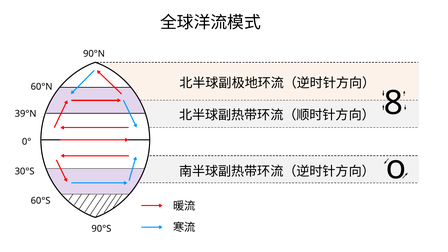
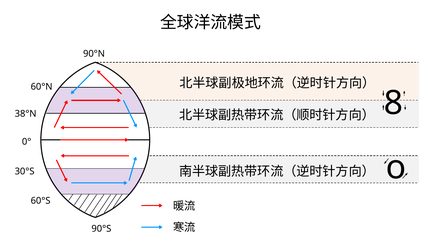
39°N: 39°N -> 38°N
